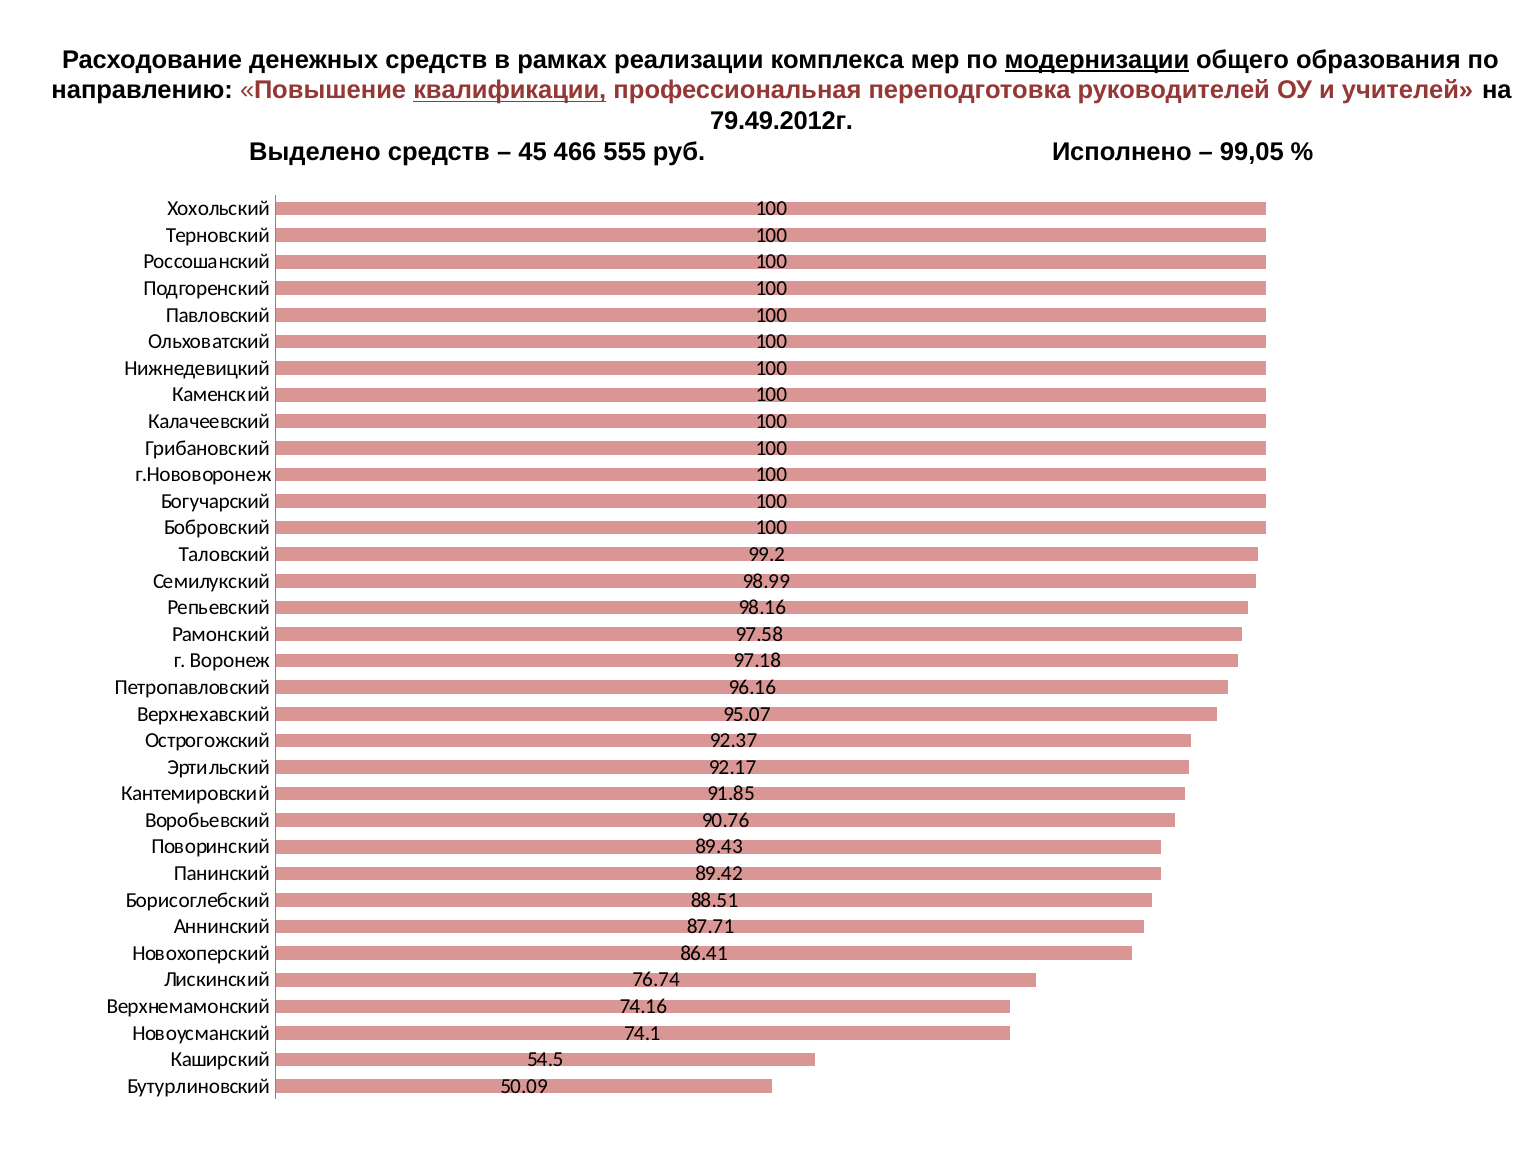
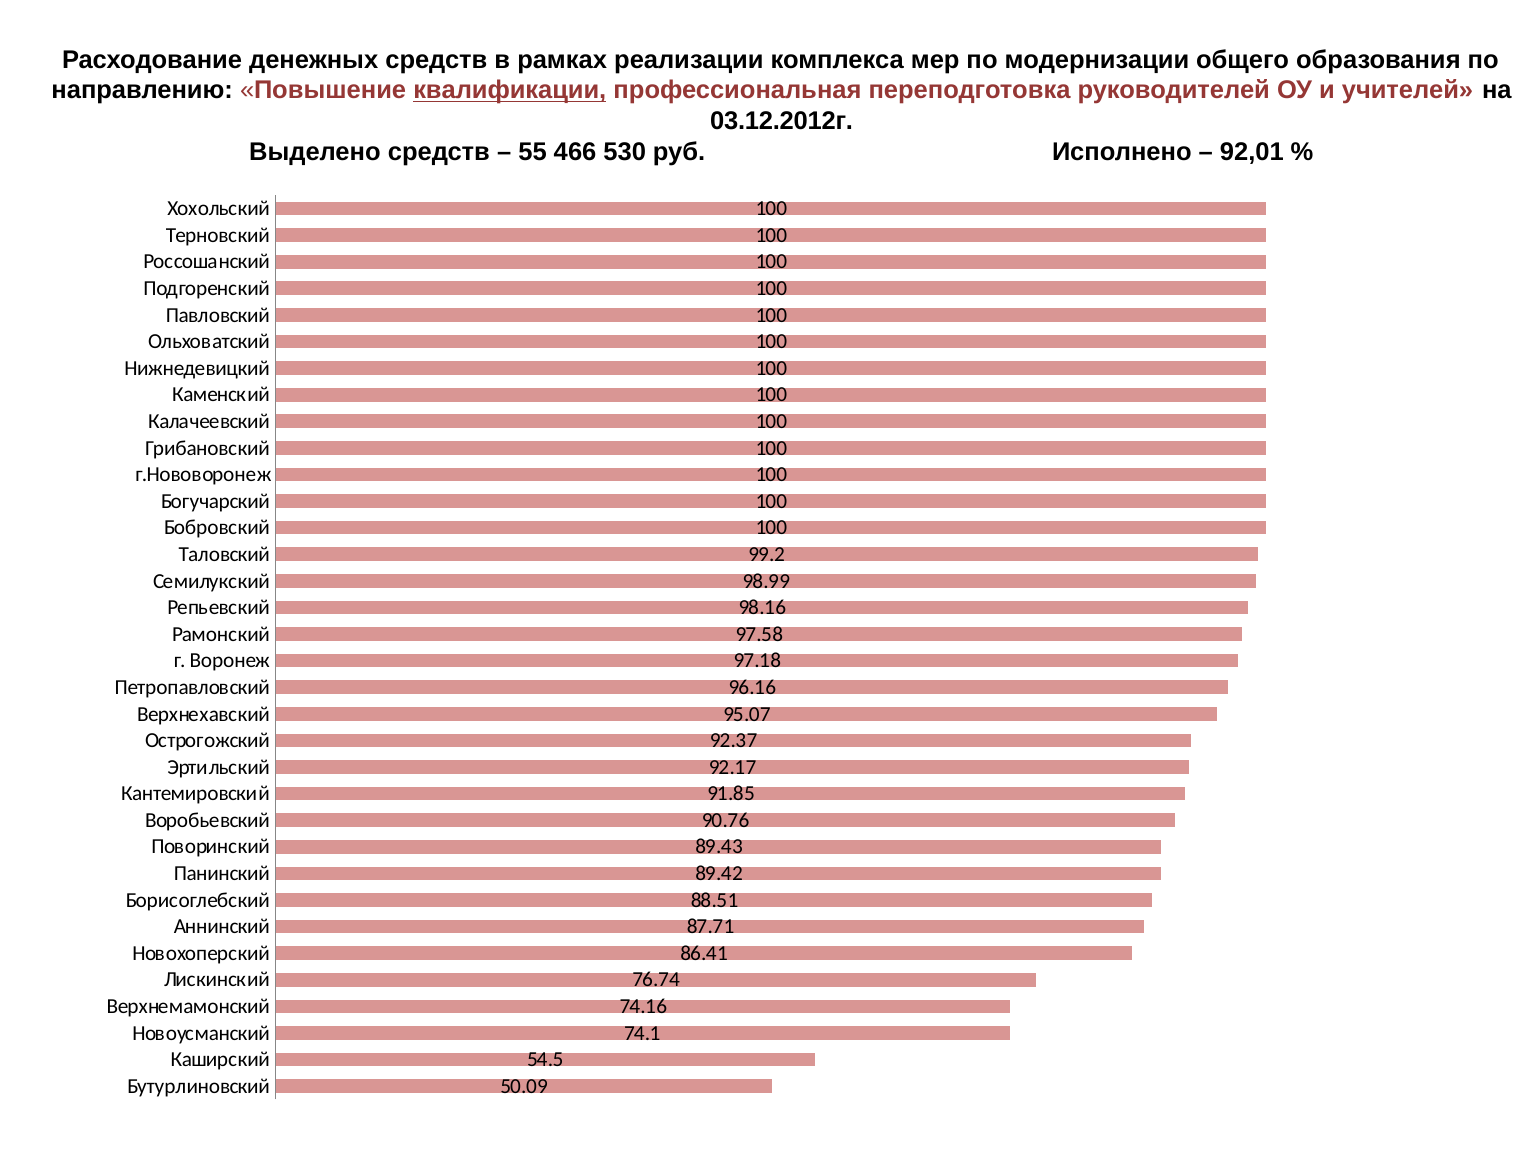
модернизации underline: present -> none
79.49.2012г: 79.49.2012г -> 03.12.2012г
45: 45 -> 55
555: 555 -> 530
99,05: 99,05 -> 92,01
